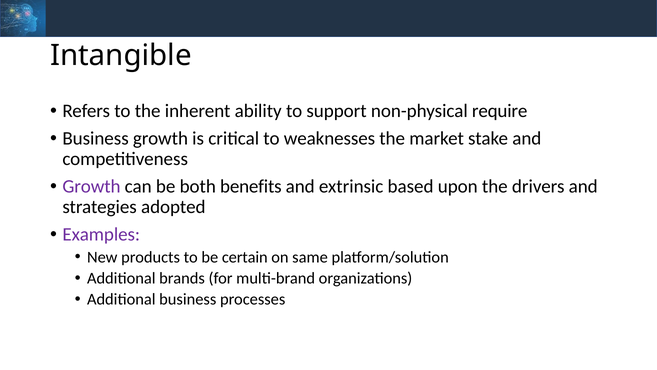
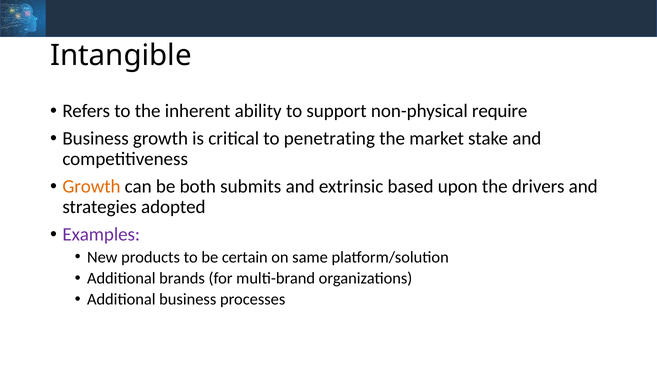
weaknesses: weaknesses -> penetrating
Growth at (91, 186) colour: purple -> orange
benefits: benefits -> submits
